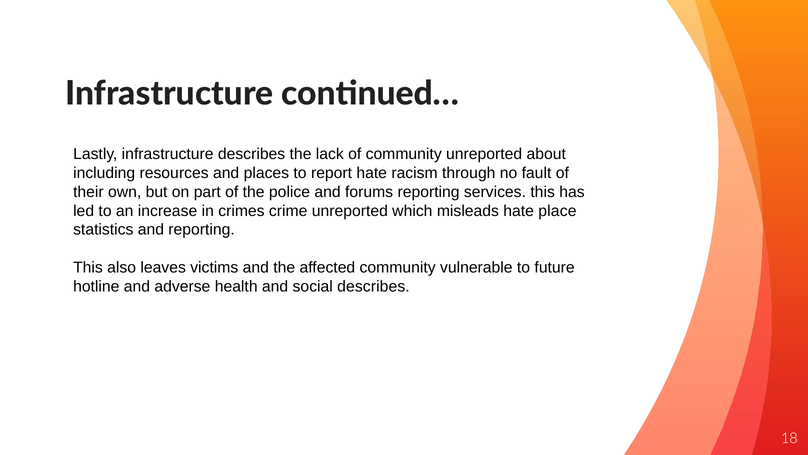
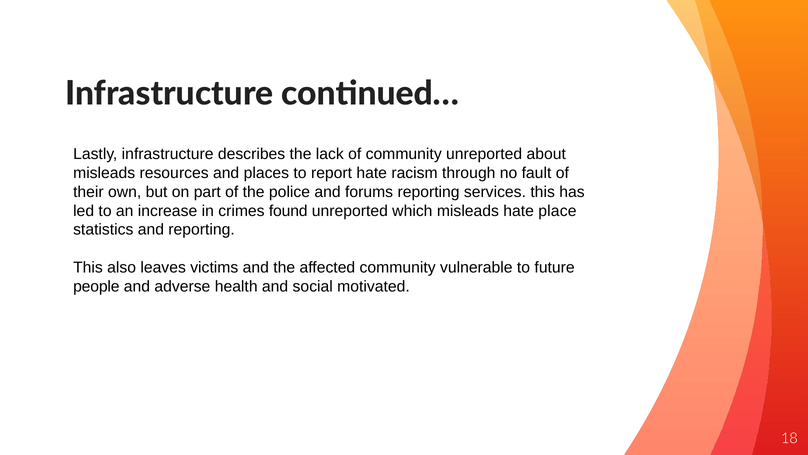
including at (104, 173): including -> misleads
crime: crime -> found
hotline: hotline -> people
social describes: describes -> motivated
